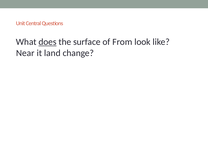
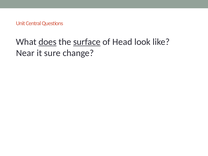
surface underline: none -> present
From: From -> Head
land: land -> sure
